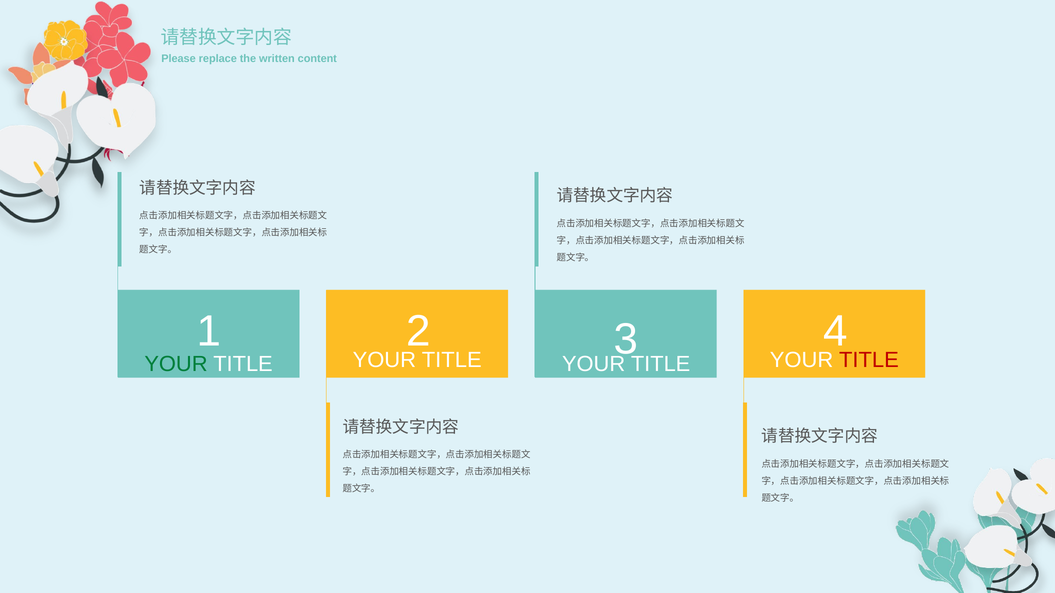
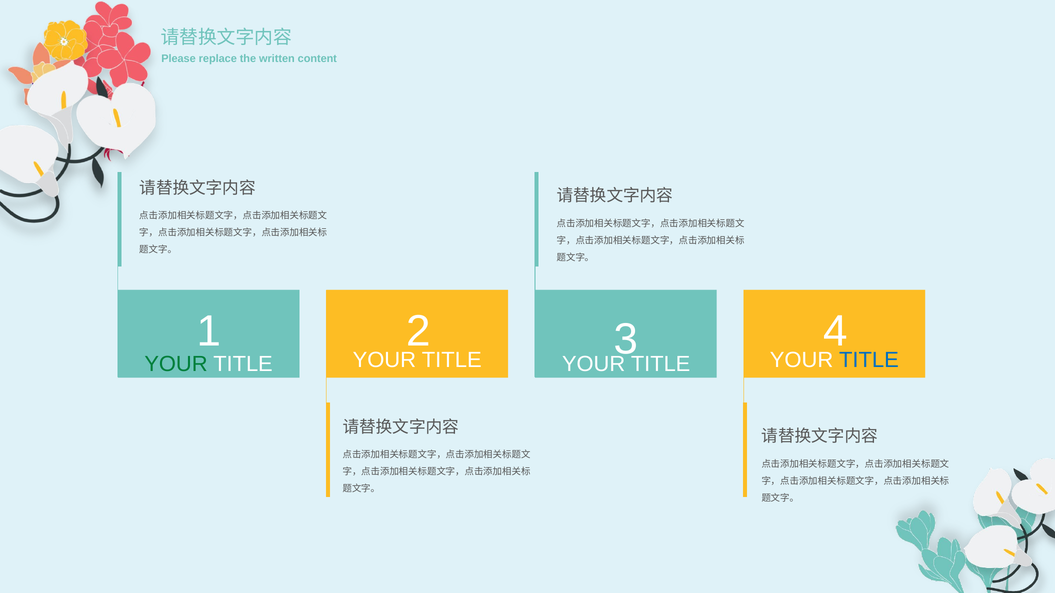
TITLE at (869, 360) colour: red -> blue
